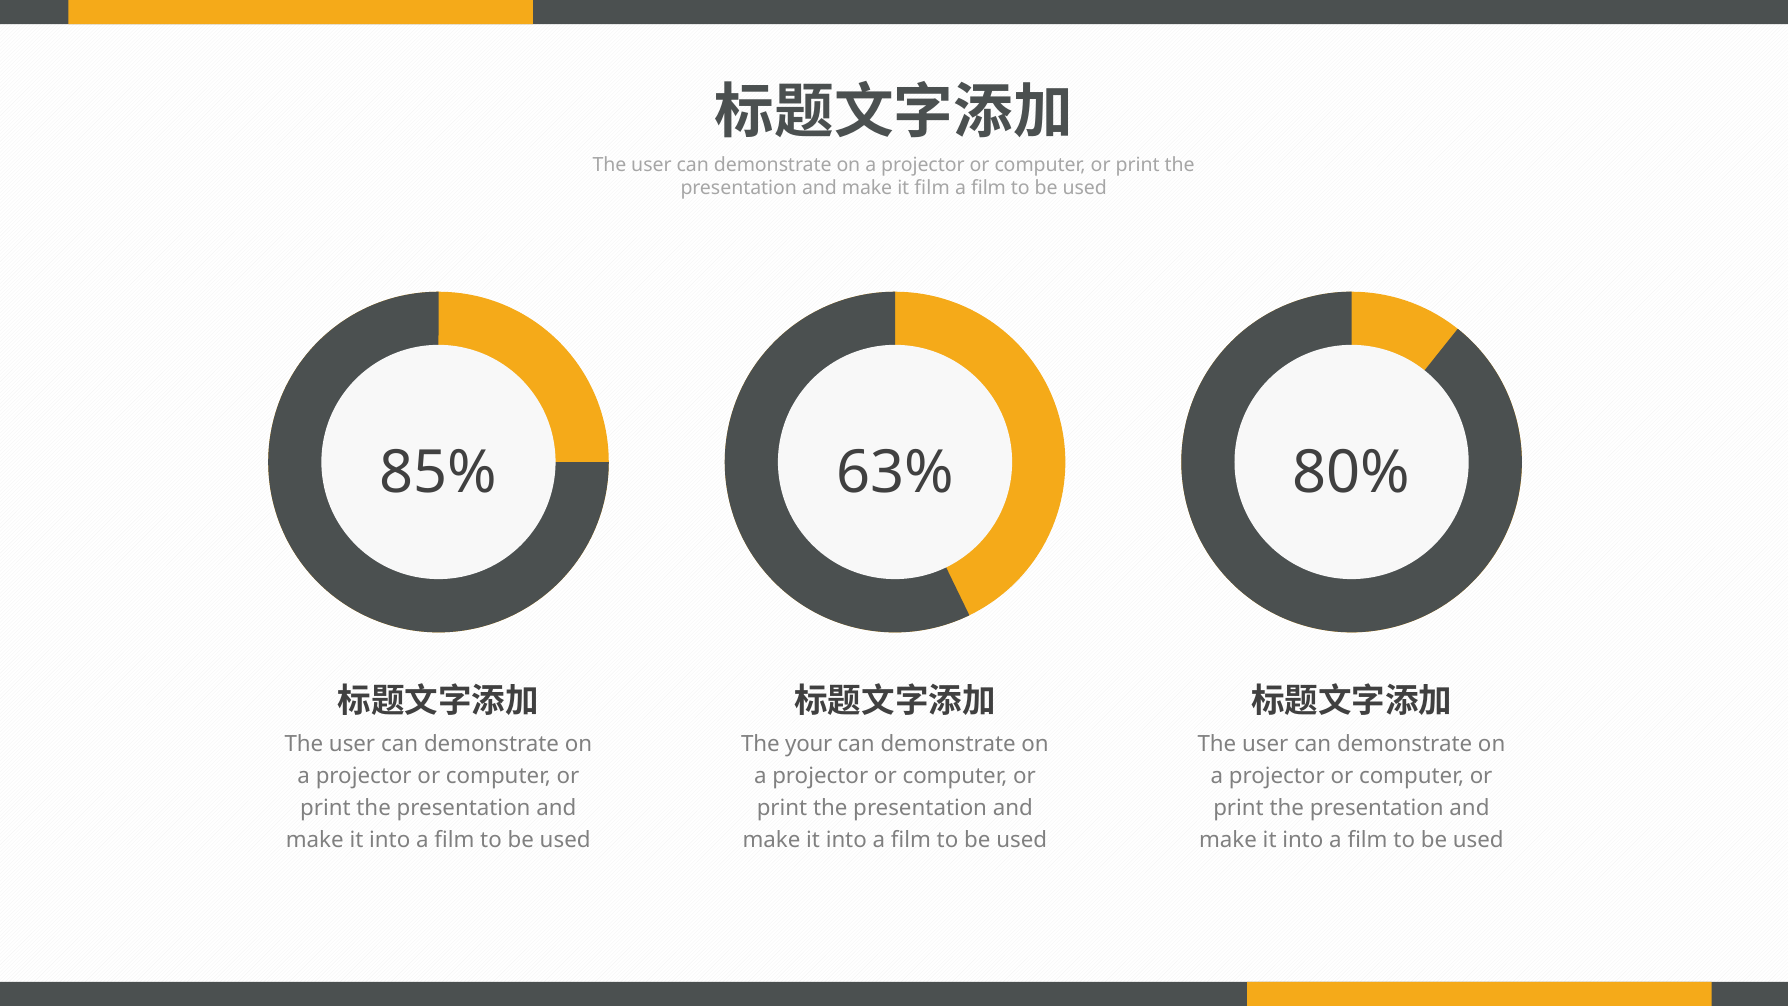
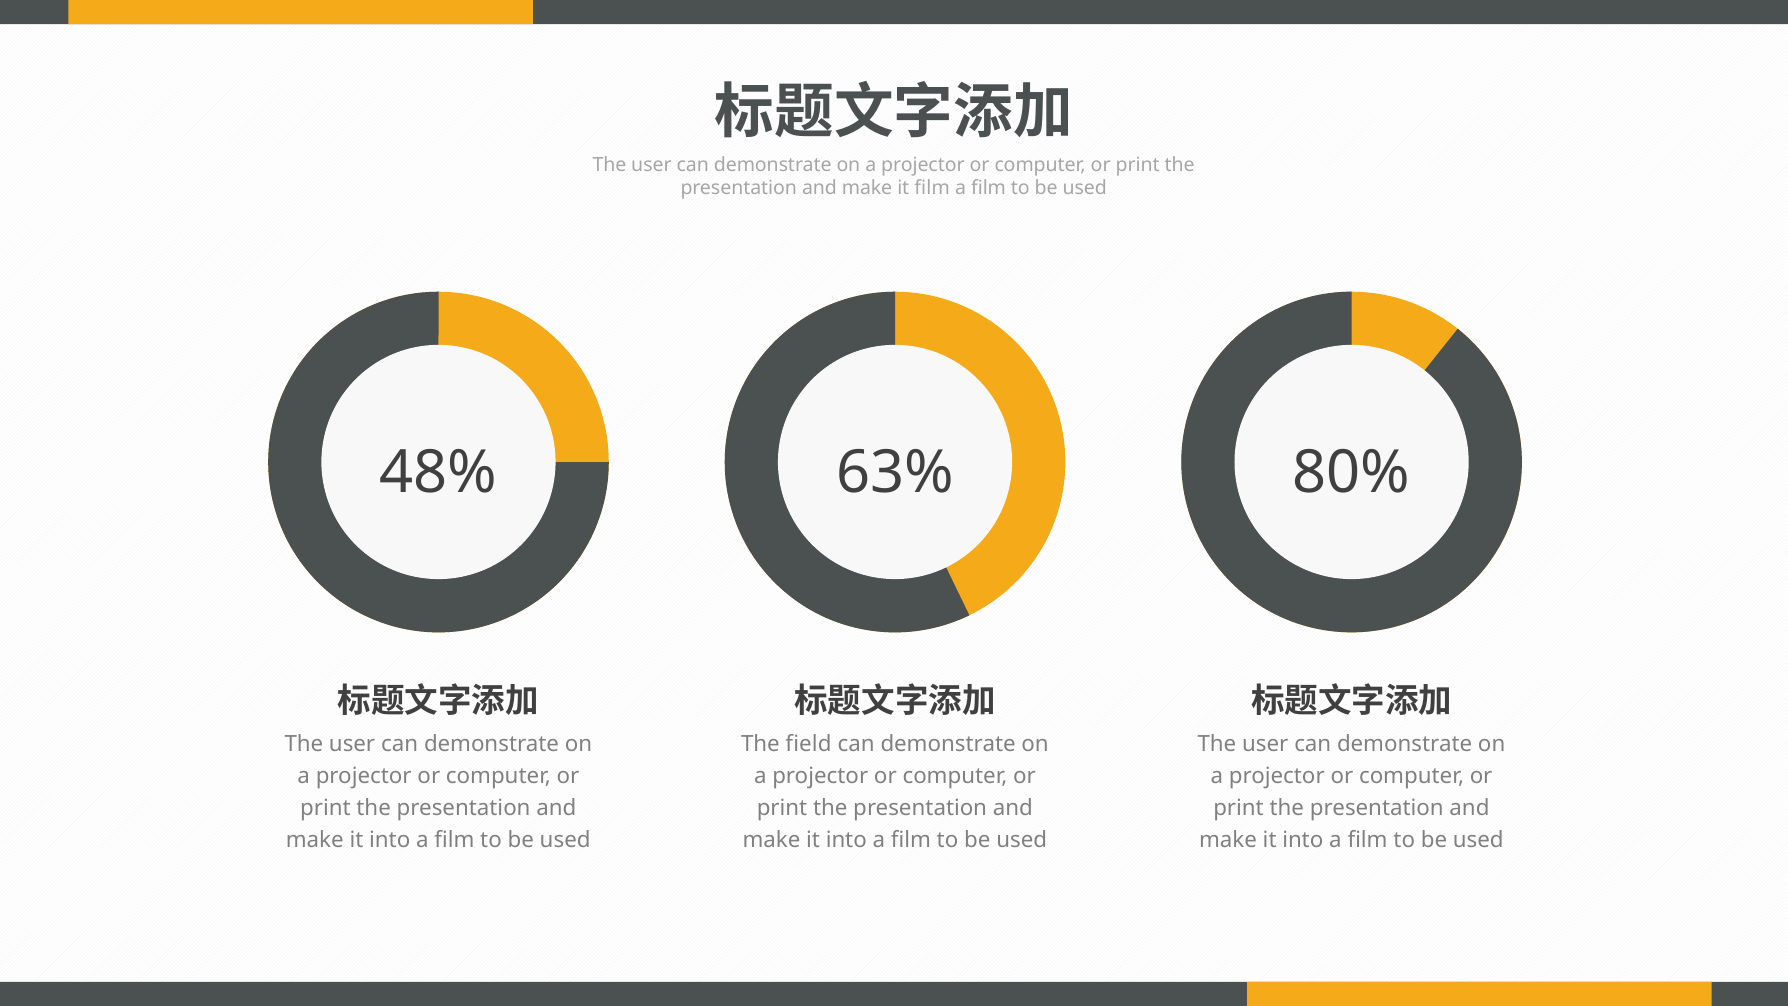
85%: 85% -> 48%
your: your -> field
